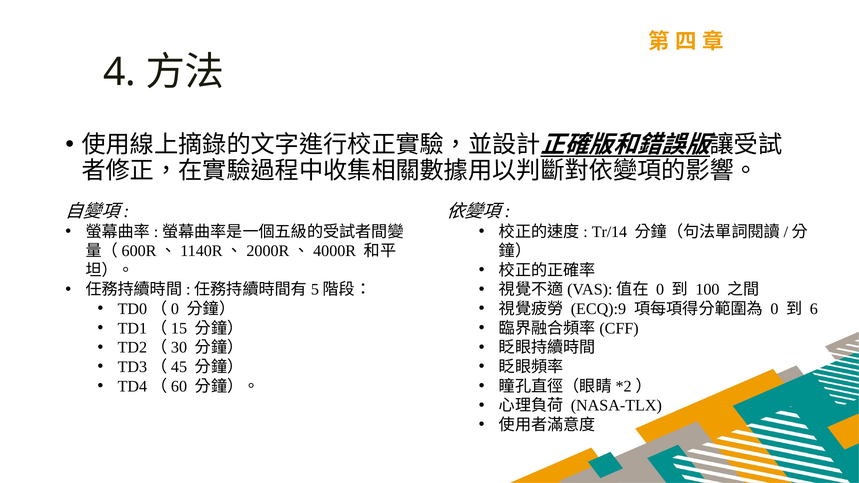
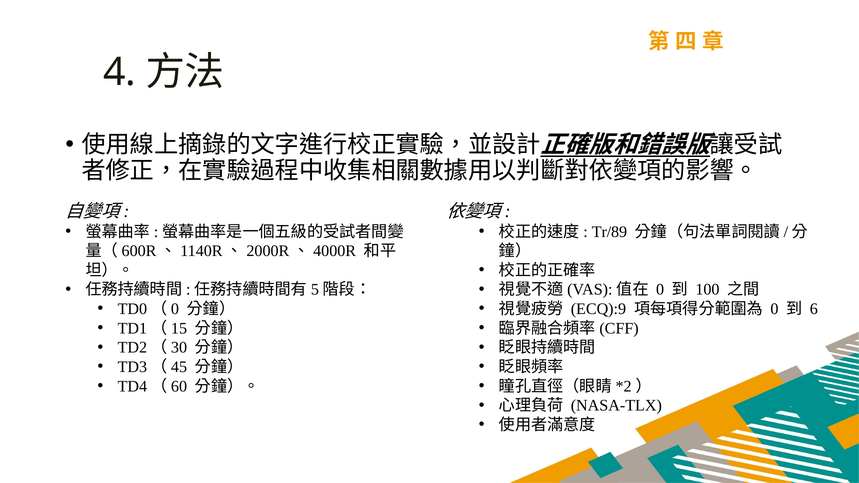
Tr/14: Tr/14 -> Tr/89
